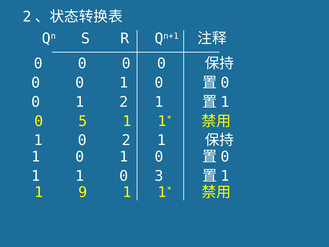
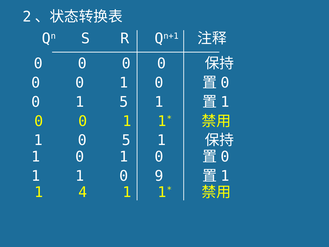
1 2: 2 -> 5
5 at (83, 121): 5 -> 0
0 2: 2 -> 5
3: 3 -> 9
9: 9 -> 4
